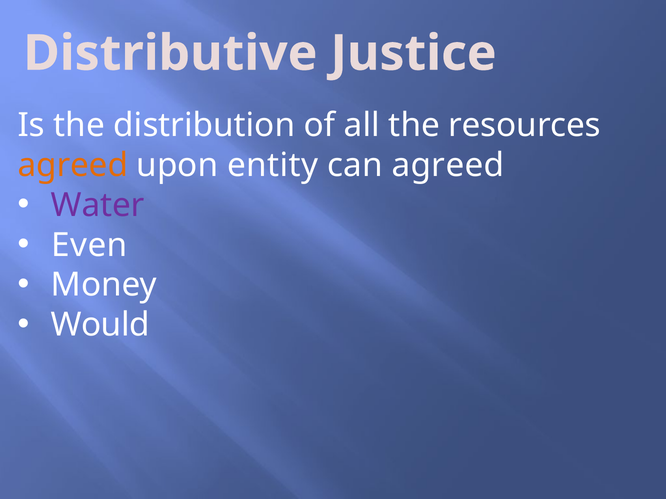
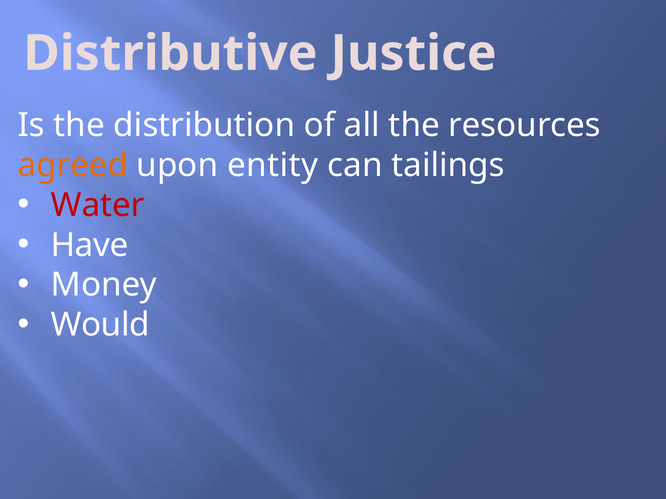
can agreed: agreed -> tailings
Water colour: purple -> red
Even: Even -> Have
